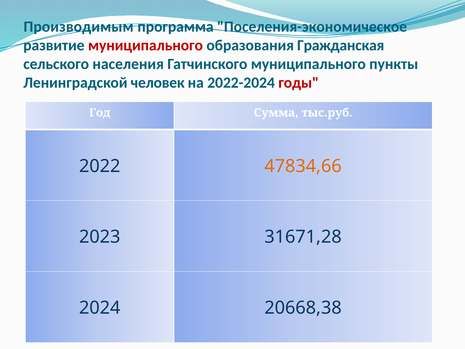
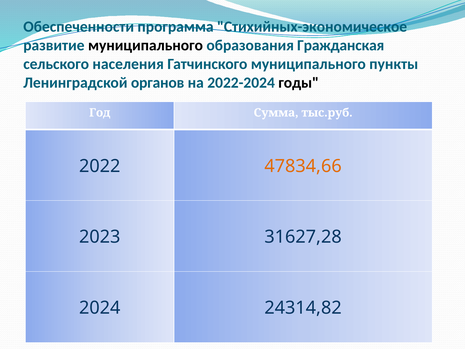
Производимым: Производимым -> Обеспеченности
Поселения-экономическое: Поселения-экономическое -> Стихийных-экономическое
муниципального at (145, 45) colour: red -> black
человек: человек -> органов
годы colour: red -> black
31671,28: 31671,28 -> 31627,28
20668,38: 20668,38 -> 24314,82
